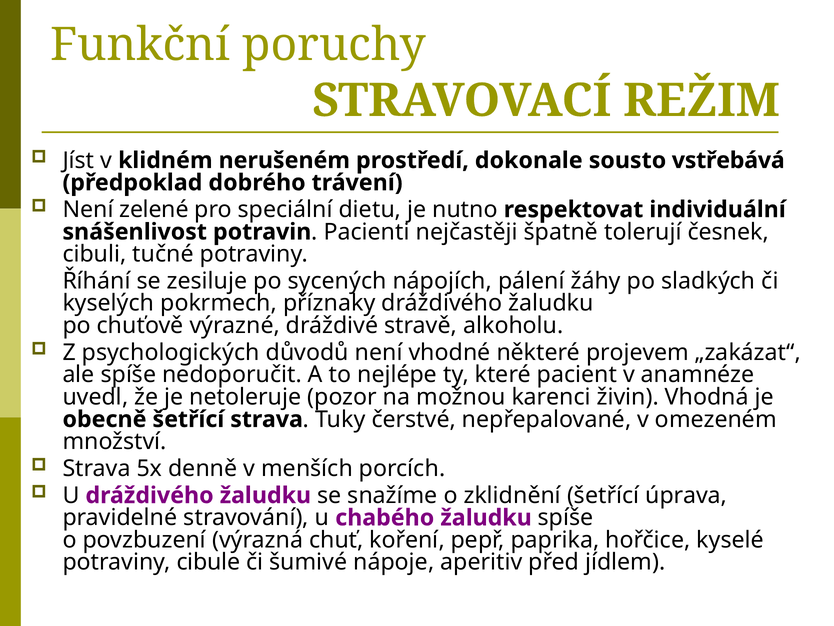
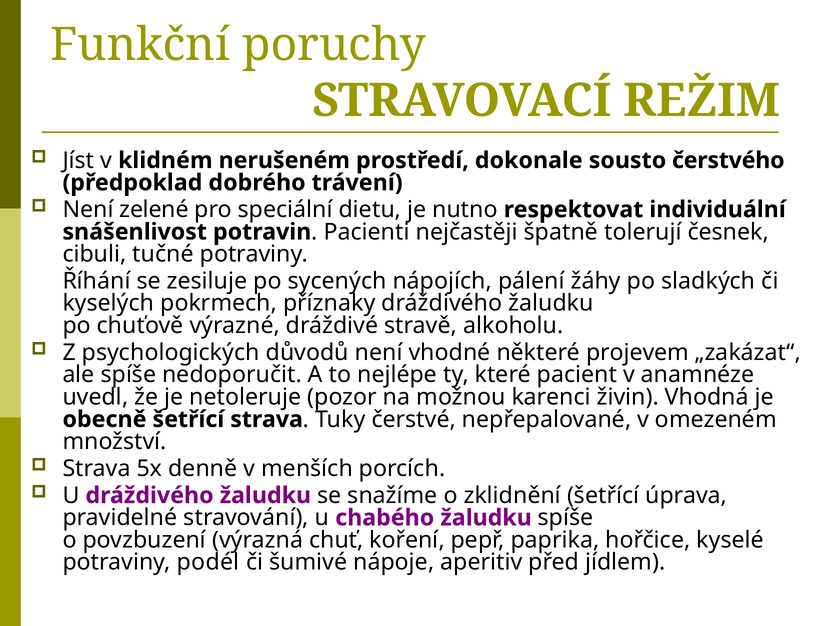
vstřebává: vstřebává -> čerstvého
cibule: cibule -> podél
